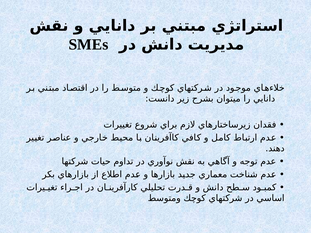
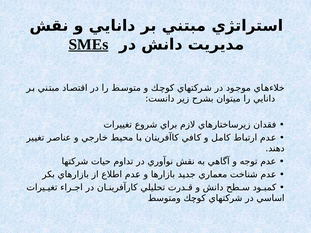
SMEs underline: none -> present
